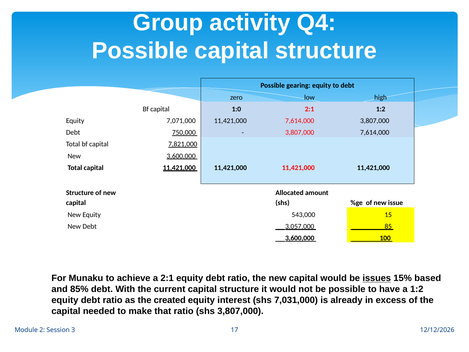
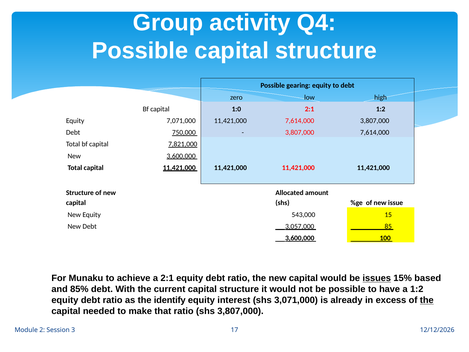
created: created -> identify
7,031,000: 7,031,000 -> 3,071,000
the at (427, 300) underline: none -> present
